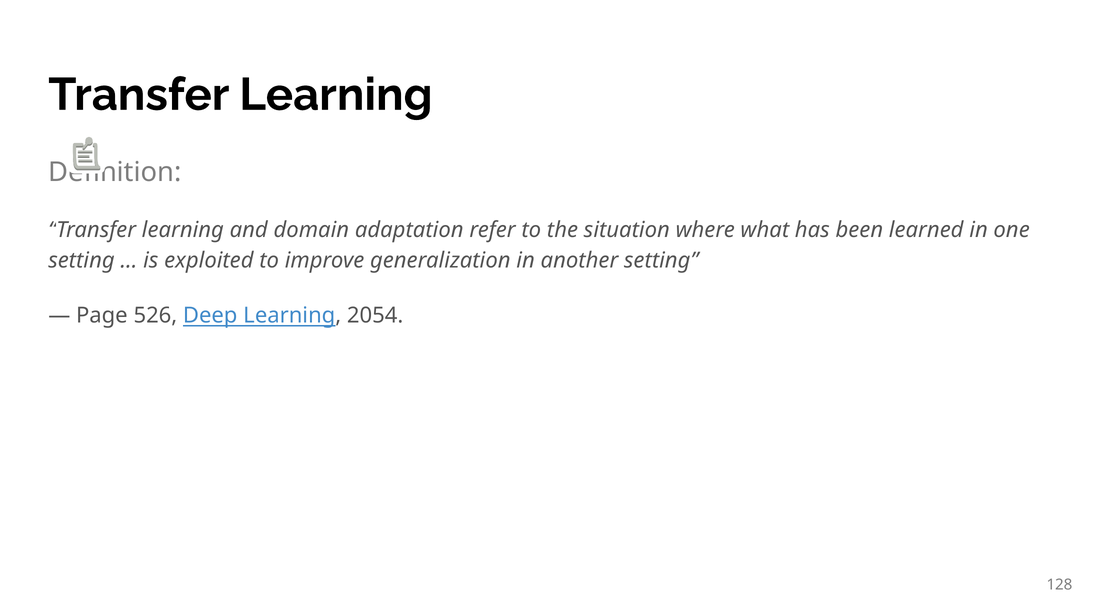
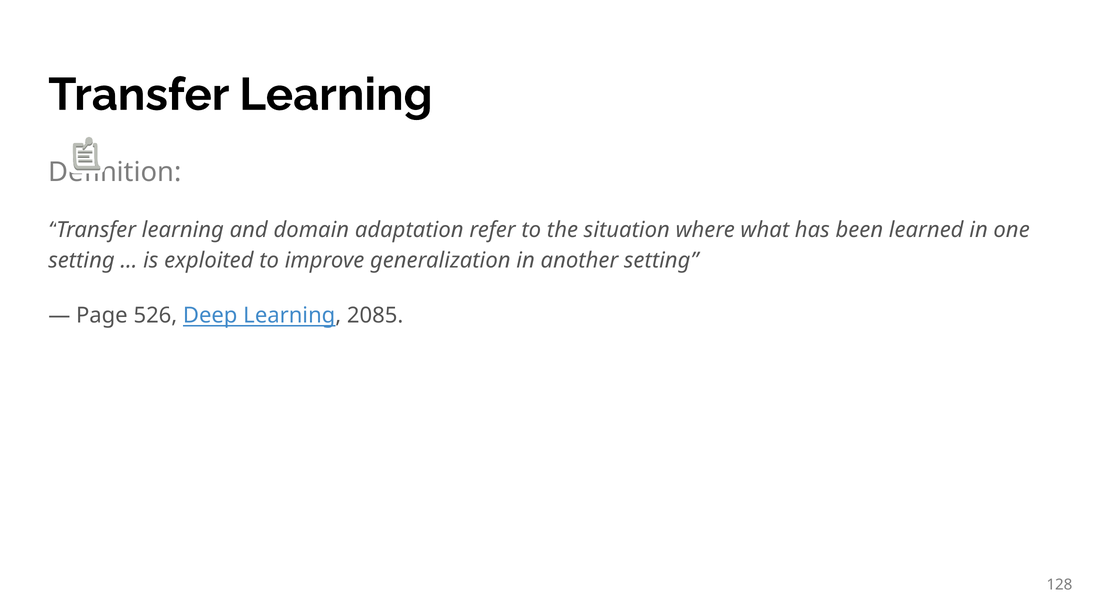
2054: 2054 -> 2085
